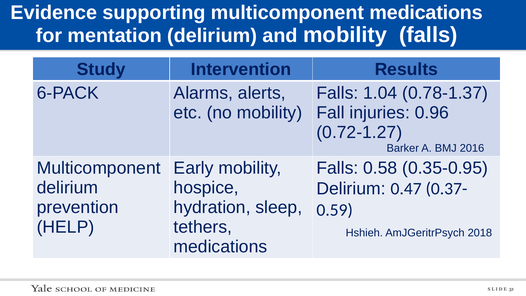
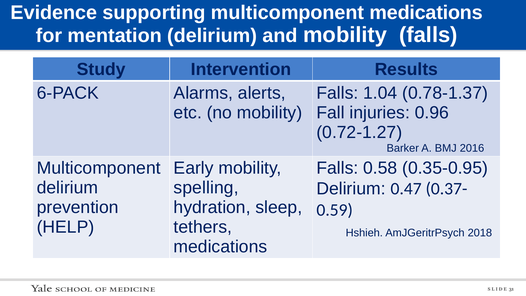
hospice: hospice -> spelling
